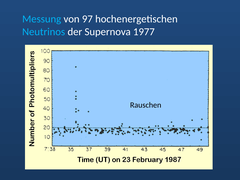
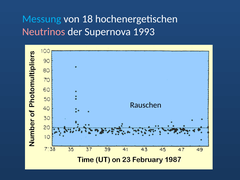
97: 97 -> 18
Neutrinos colour: light blue -> pink
1977: 1977 -> 1993
